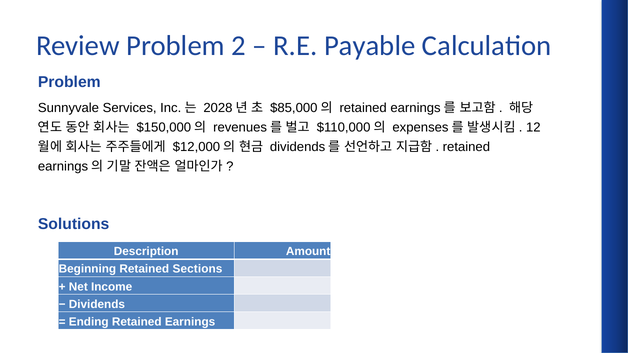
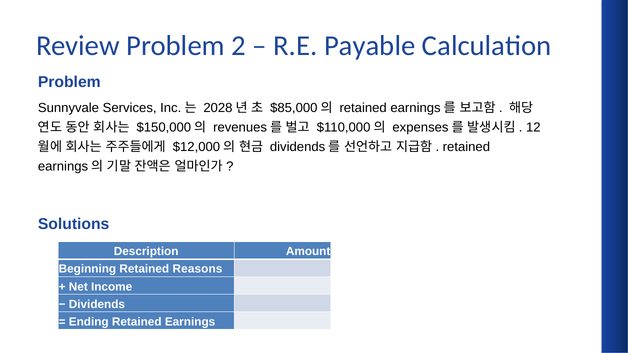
Sections: Sections -> Reasons
